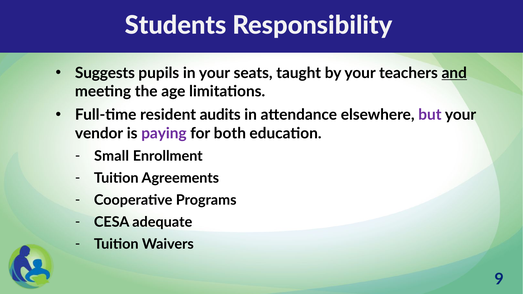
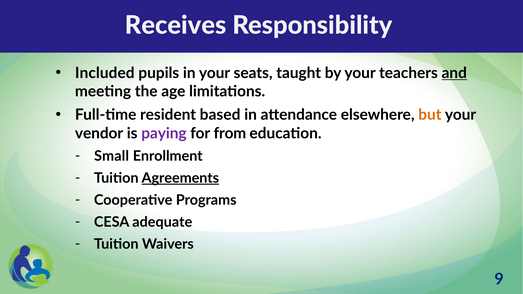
Students: Students -> Receives
Suggests: Suggests -> Included
audits: audits -> based
but colour: purple -> orange
both: both -> from
Agreements underline: none -> present
